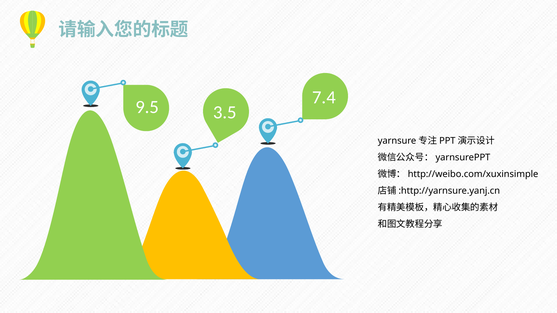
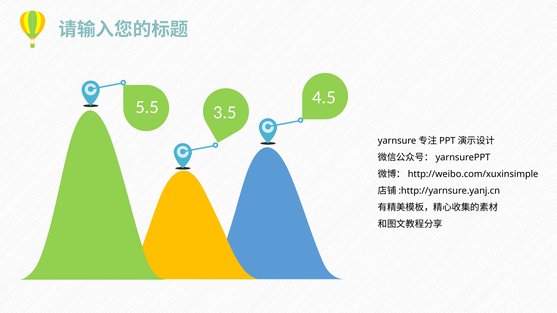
7.4: 7.4 -> 4.5
9.5: 9.5 -> 5.5
